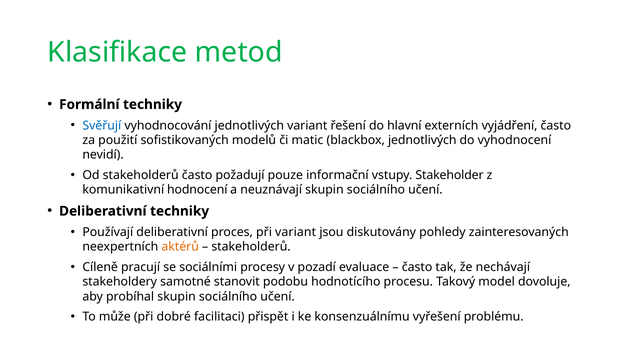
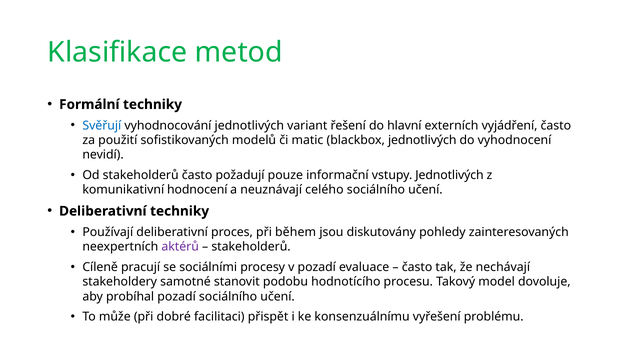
vstupy Stakeholder: Stakeholder -> Jednotlivých
neuznávají skupin: skupin -> celého
při variant: variant -> během
aktérů colour: orange -> purple
probíhal skupin: skupin -> pozadí
